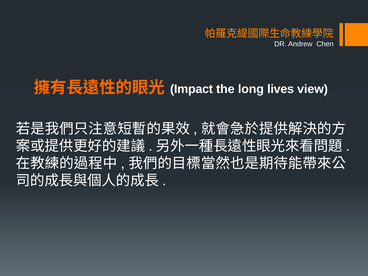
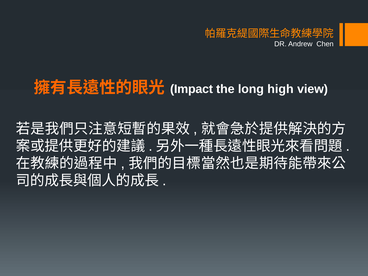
lives: lives -> high
